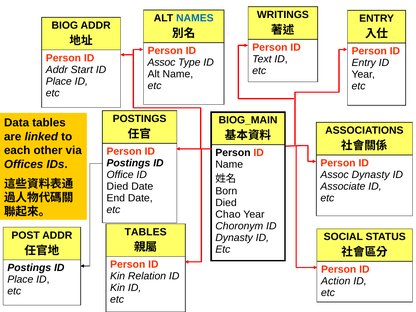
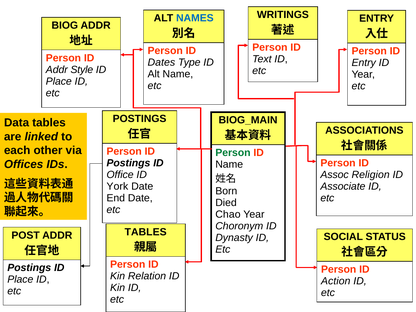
Assoc at (161, 62): Assoc -> Dates
Start: Start -> Style
Person at (233, 153) colour: black -> green
Assoc Dynasty: Dynasty -> Religion
Died at (117, 186): Died -> York
